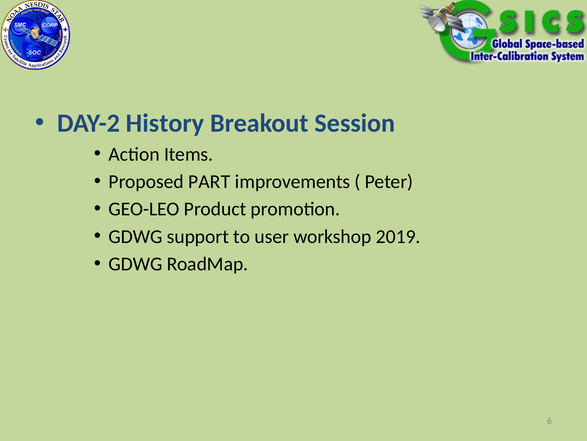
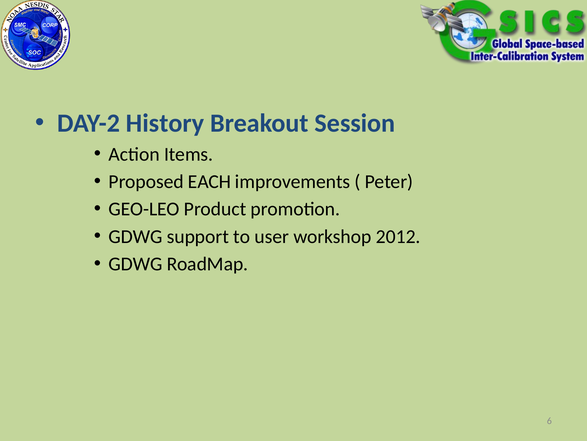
PART: PART -> EACH
2019: 2019 -> 2012
